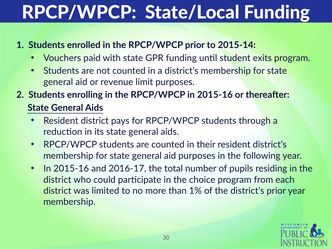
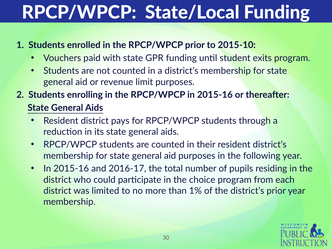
2015-14: 2015-14 -> 2015-10
